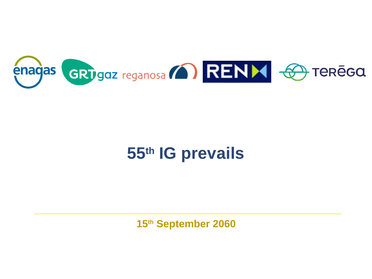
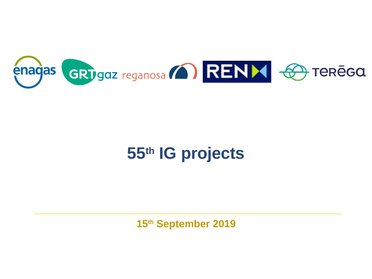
prevails: prevails -> projects
2060: 2060 -> 2019
